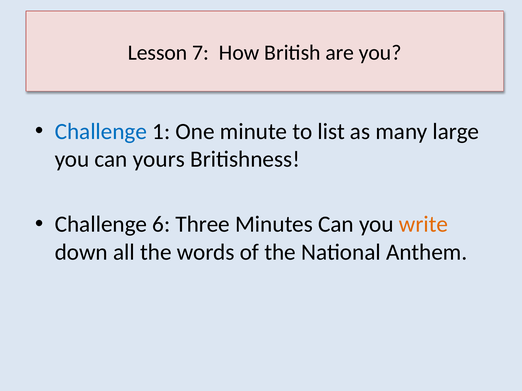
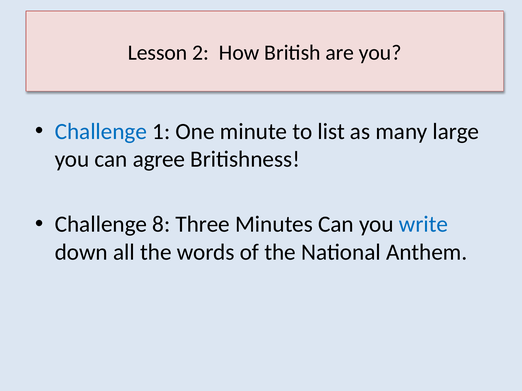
7: 7 -> 2
yours: yours -> agree
6: 6 -> 8
write colour: orange -> blue
